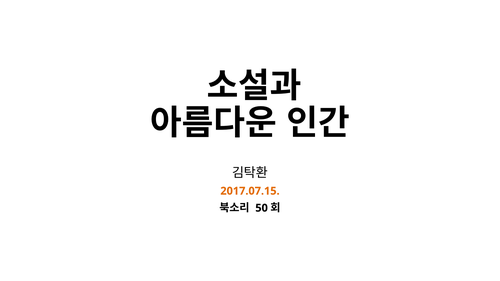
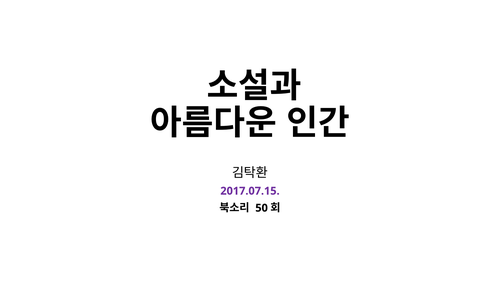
2017.07.15 colour: orange -> purple
